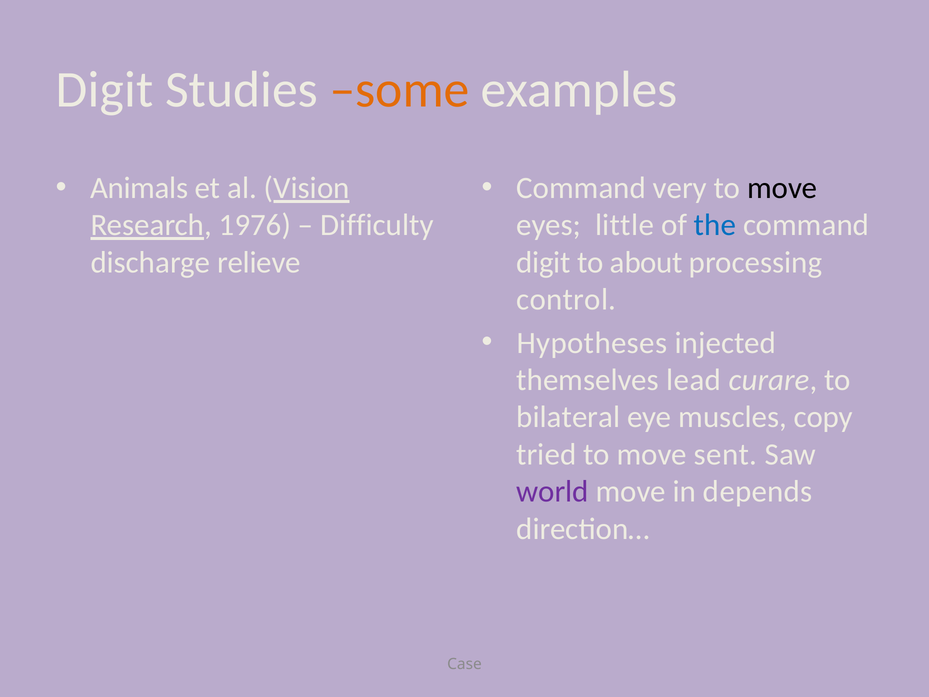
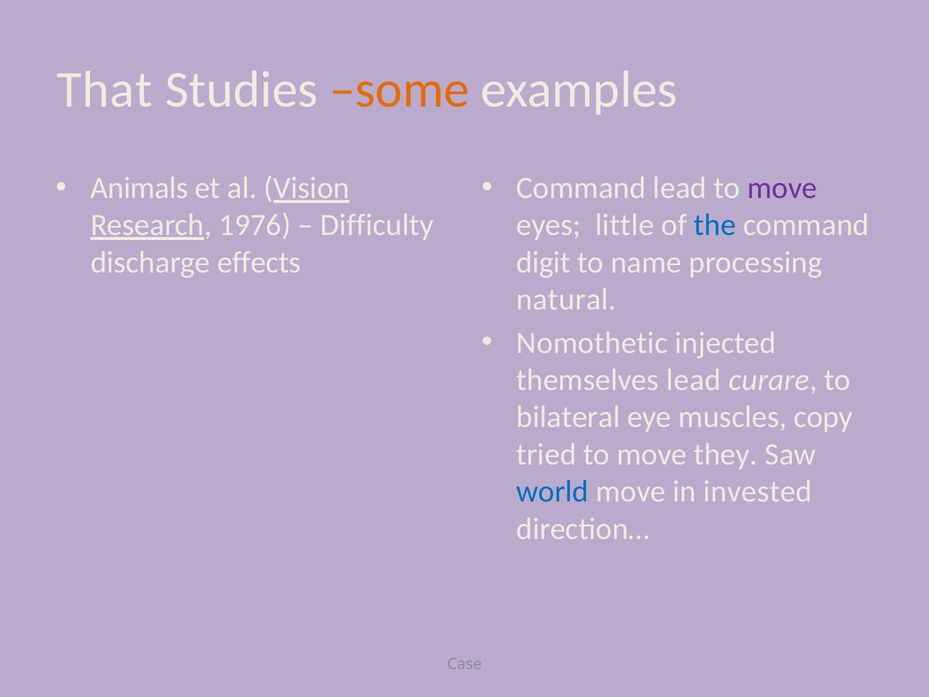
Digit at (105, 90): Digit -> That
Command very: very -> lead
move at (782, 188) colour: black -> purple
relieve: relieve -> effects
about: about -> name
control: control -> natural
Hypotheses: Hypotheses -> Nomothetic
sent: sent -> they
world colour: purple -> blue
depends: depends -> invested
